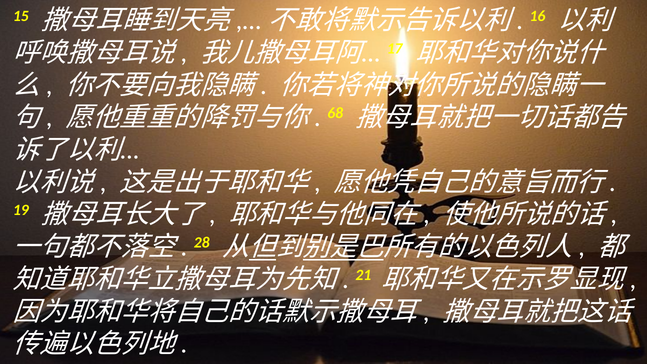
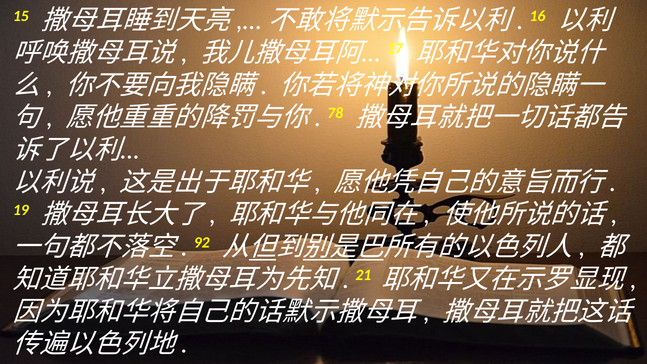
68: 68 -> 78
28: 28 -> 92
